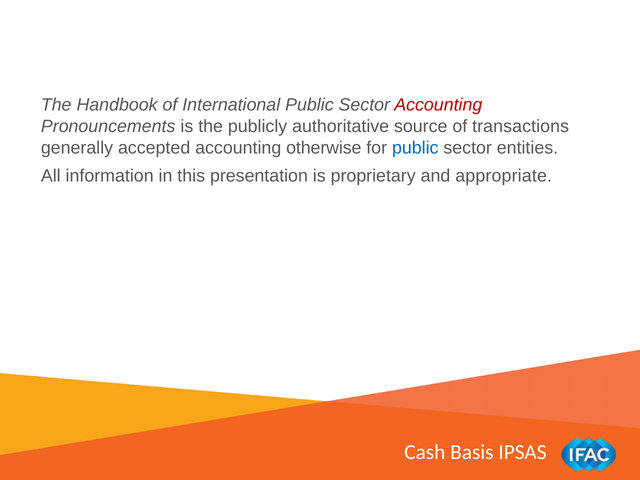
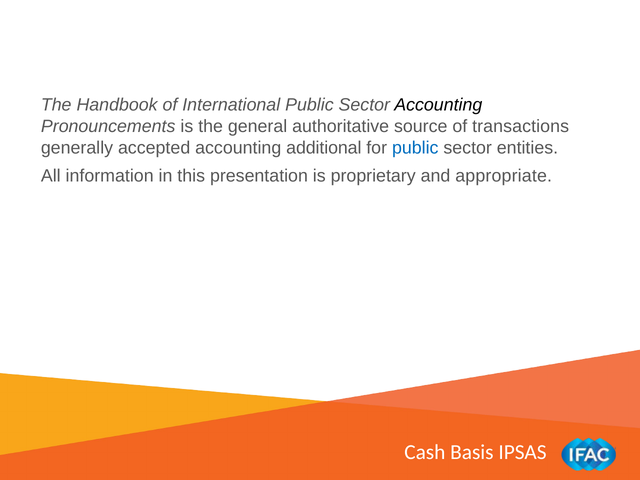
Accounting at (438, 105) colour: red -> black
publicly: publicly -> general
otherwise: otherwise -> additional
